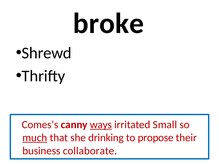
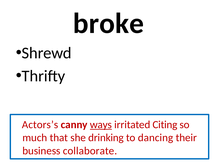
Comes’s: Comes’s -> Actors’s
Small: Small -> Citing
much underline: present -> none
propose: propose -> dancing
